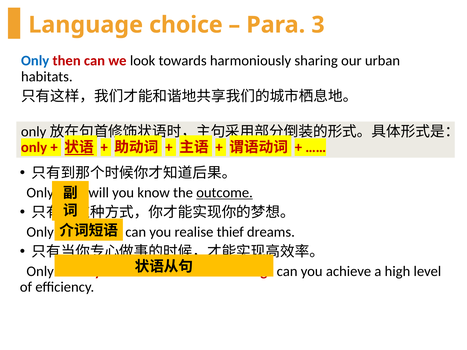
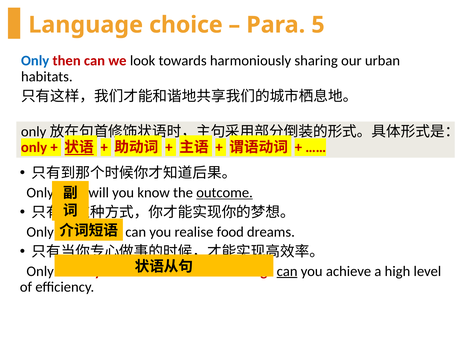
3: 3 -> 5
thief: thief -> food
can at (287, 272) underline: none -> present
